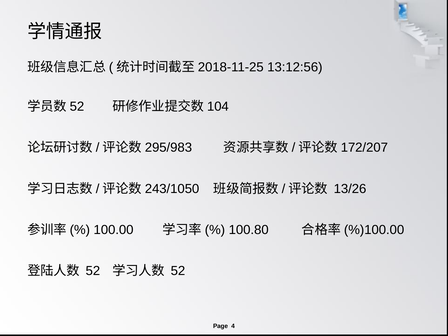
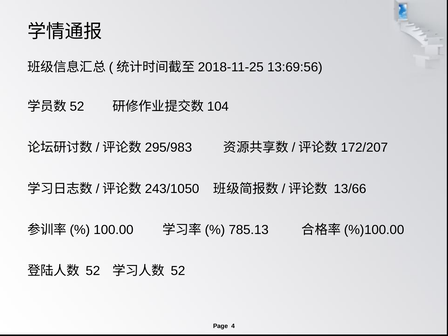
13:12:56: 13:12:56 -> 13:69:56
13/26: 13/26 -> 13/66
100.80: 100.80 -> 785.13
